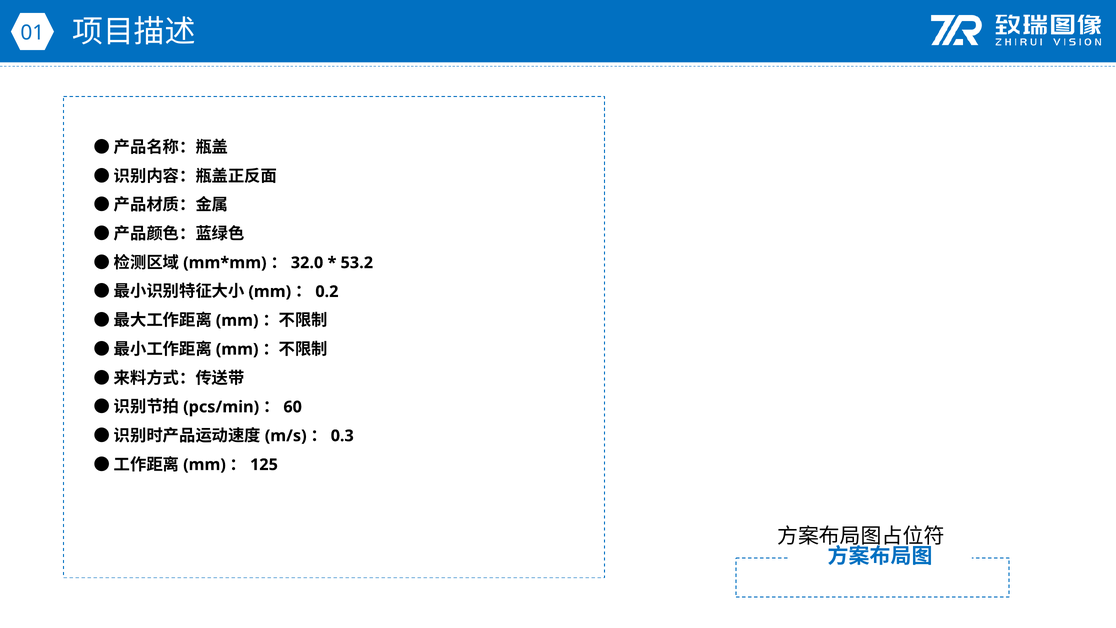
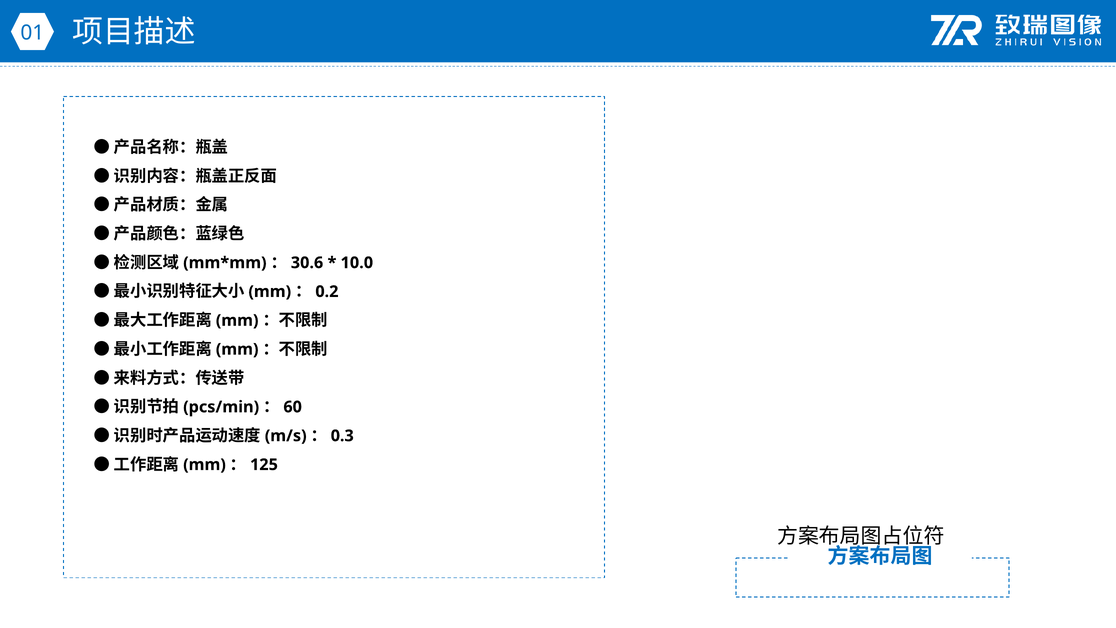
32.0: 32.0 -> 30.6
53.2: 53.2 -> 10.0
